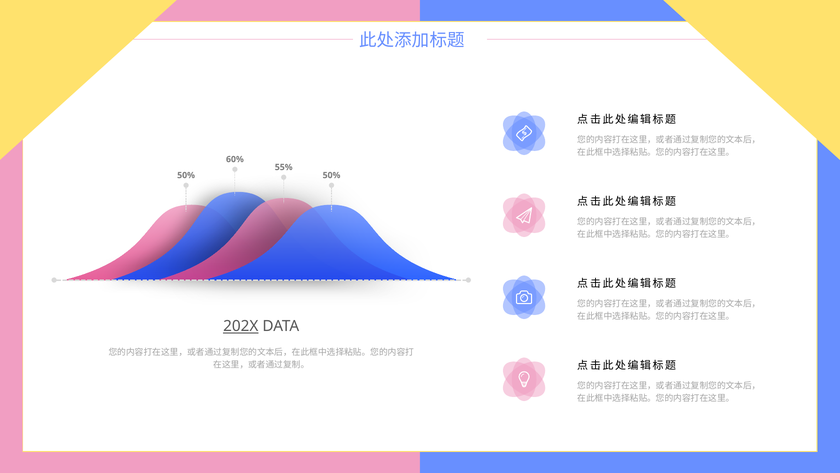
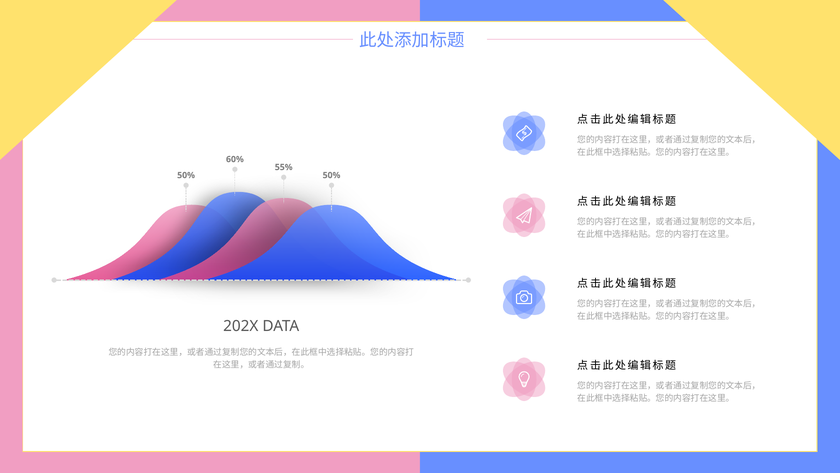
202X underline: present -> none
